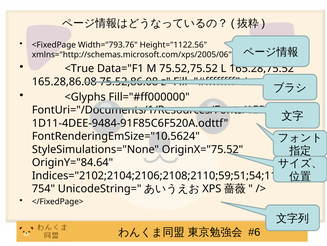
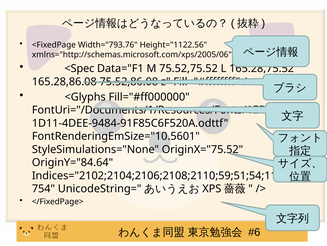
<True: <True -> <Spec
FontRenderingEmSize="10.5624: FontRenderingEmSize="10.5624 -> FontRenderingEmSize="10.5601
